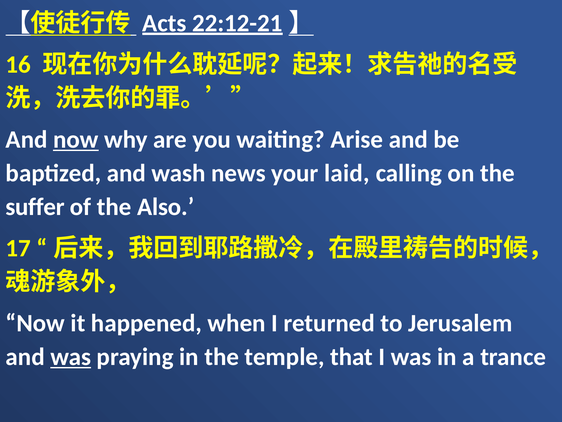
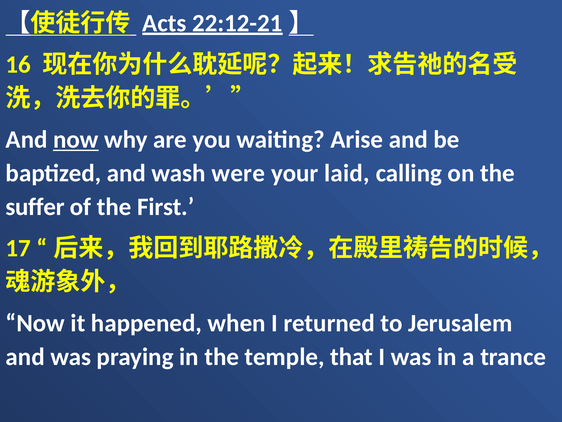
news: news -> were
Also: Also -> First
was at (71, 356) underline: present -> none
